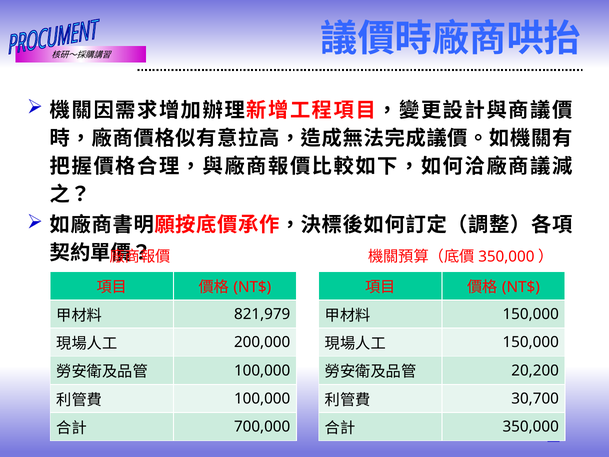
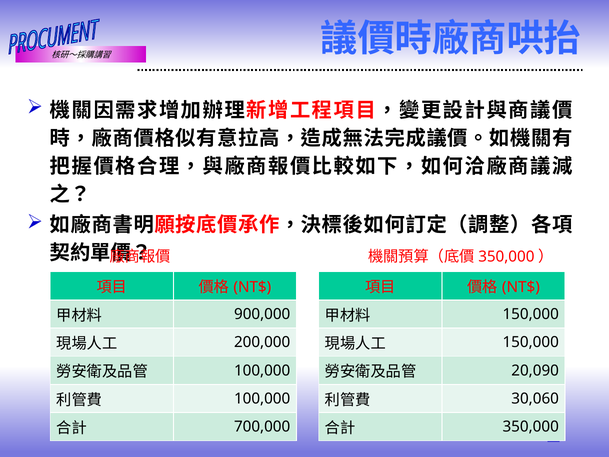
821,979: 821,979 -> 900,000
20,200: 20,200 -> 20,090
30,700: 30,700 -> 30,060
